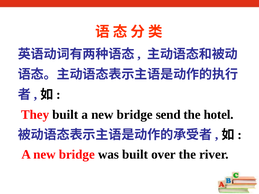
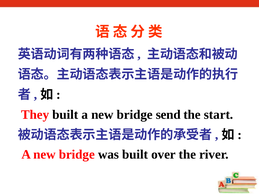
hotel: hotel -> start
